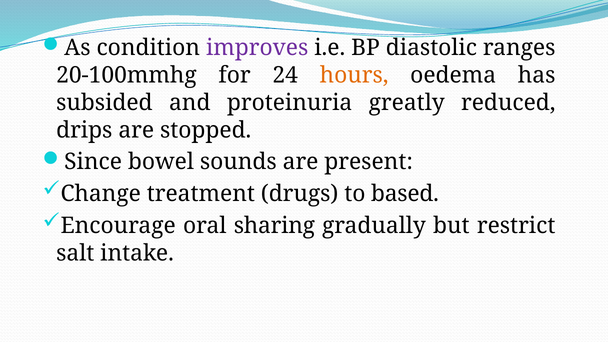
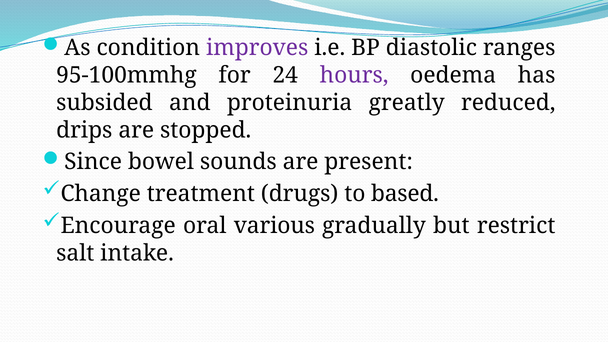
20-100mmhg: 20-100mmhg -> 95-100mmhg
hours colour: orange -> purple
sharing: sharing -> various
